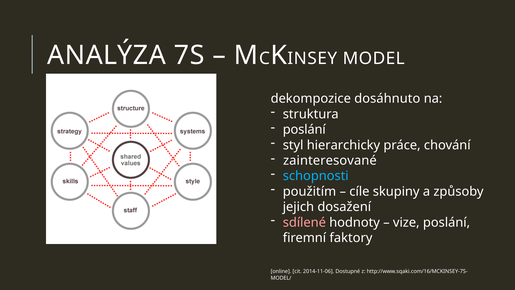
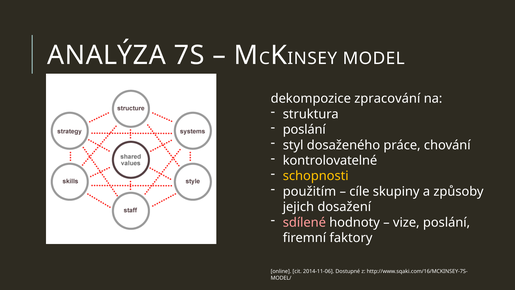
dosáhnuto: dosáhnuto -> zpracování
hierarchicky: hierarchicky -> dosaženého
zainteresované: zainteresované -> kontrolovatelné
schopnosti colour: light blue -> yellow
